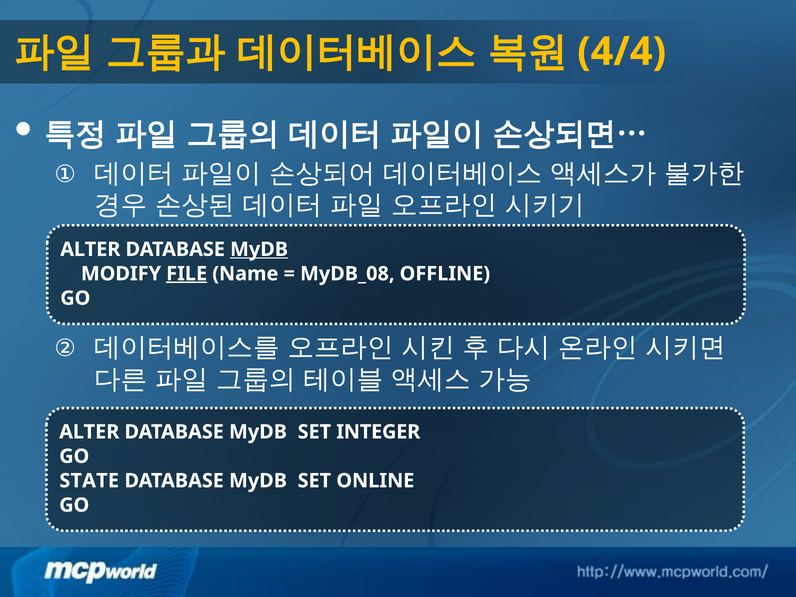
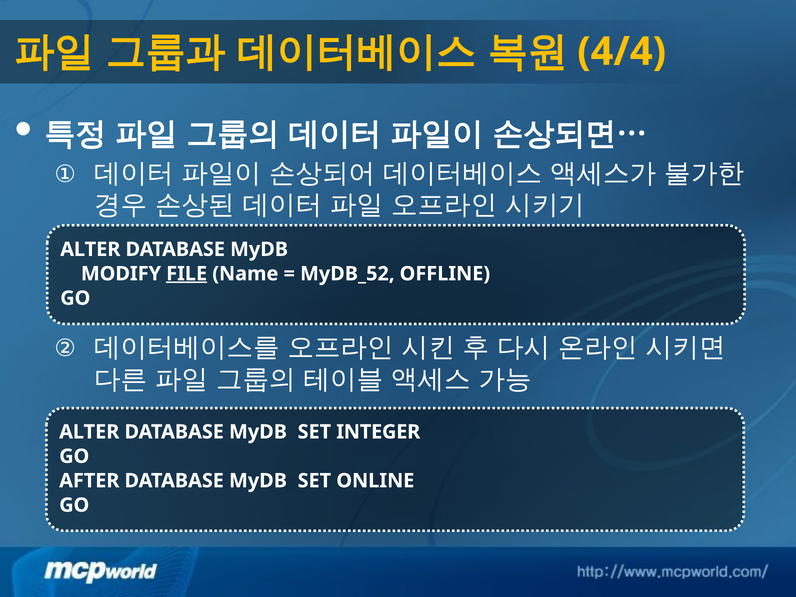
MyDB at (259, 249) underline: present -> none
MyDB_08: MyDB_08 -> MyDB_52
STATE: STATE -> AFTER
